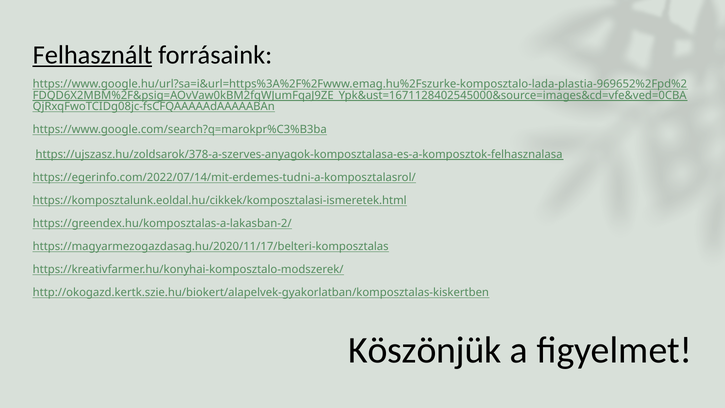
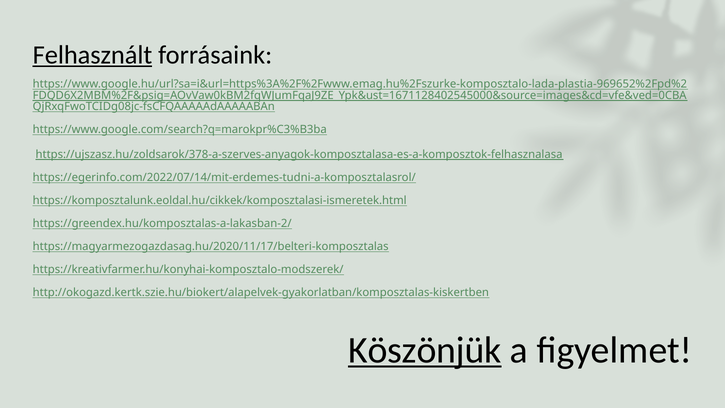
Köszönjük underline: none -> present
